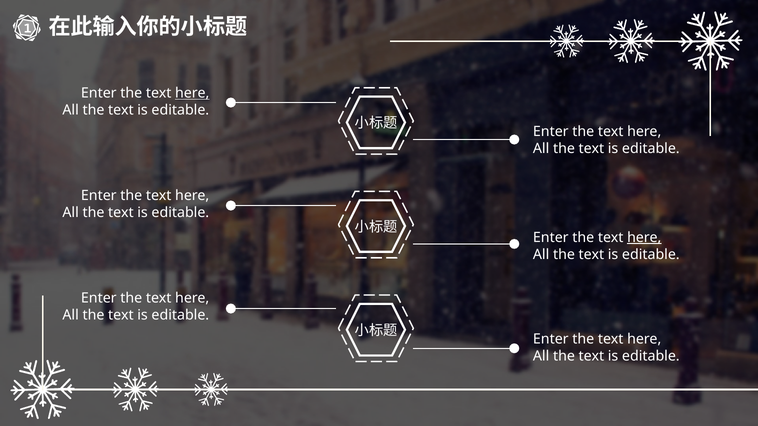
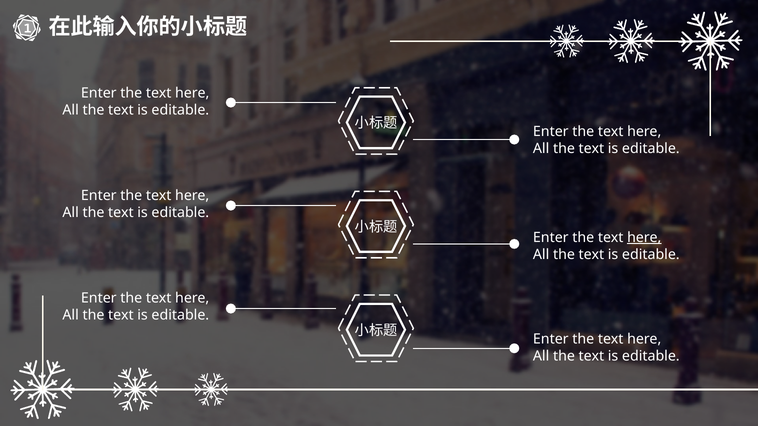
here at (192, 93) underline: present -> none
